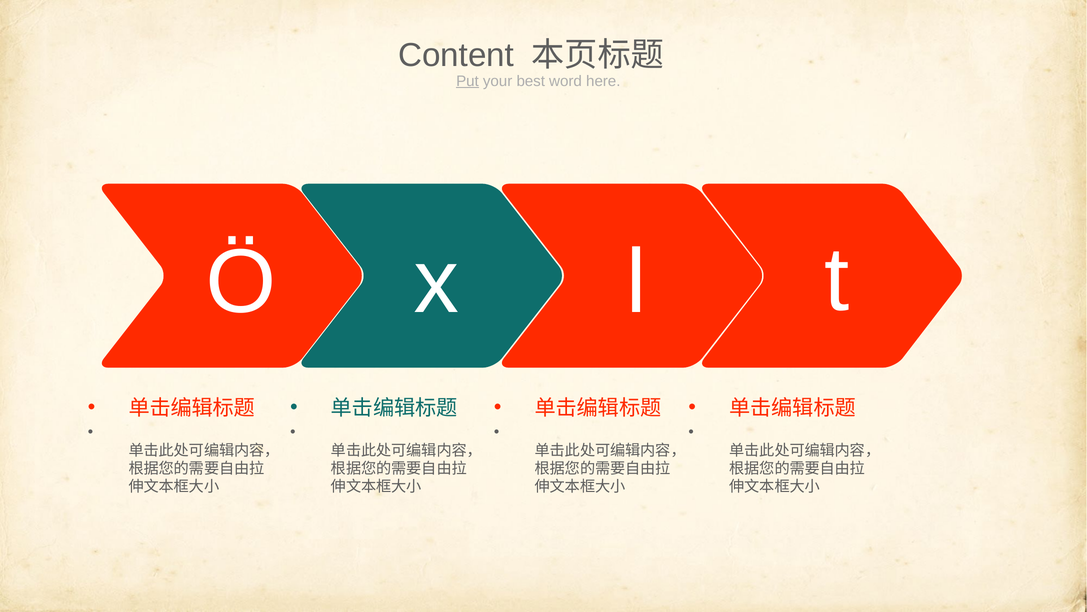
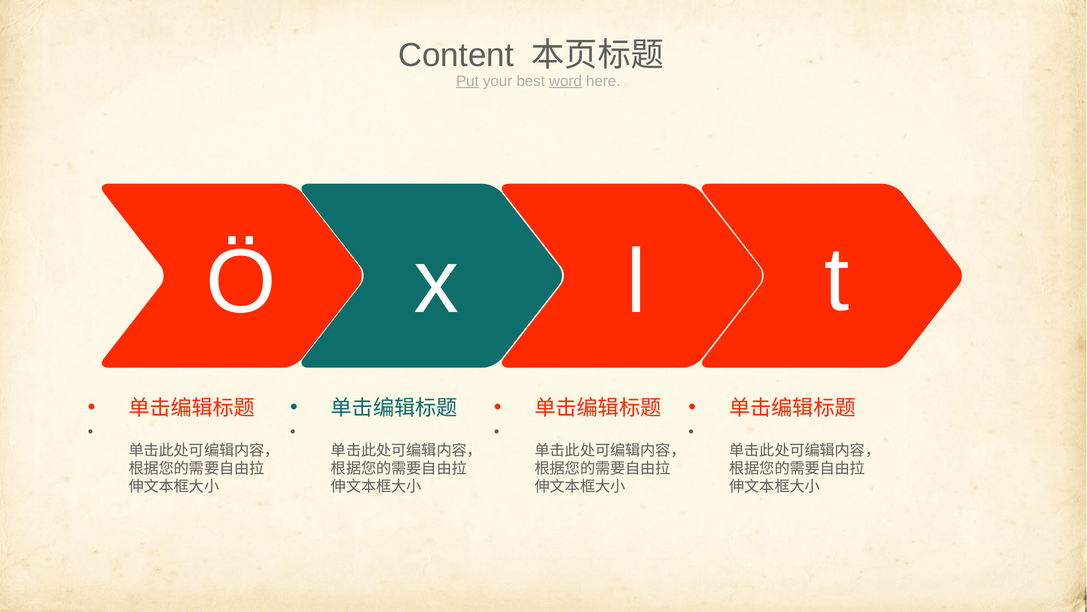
word underline: none -> present
